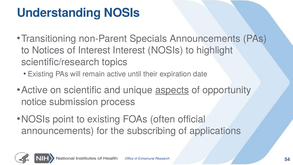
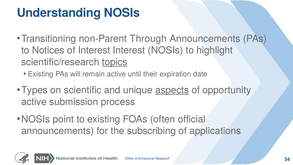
Specials: Specials -> Through
topics underline: none -> present
Active at (34, 90): Active -> Types
notice at (34, 102): notice -> active
